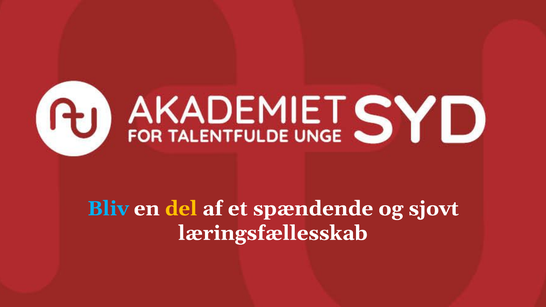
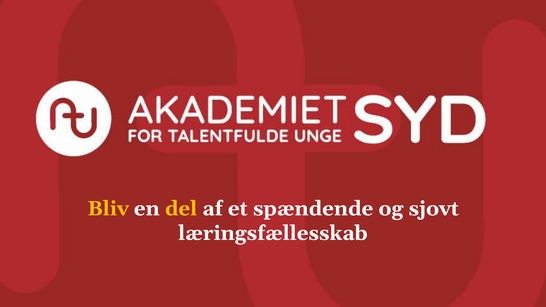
Bliv colour: light blue -> yellow
